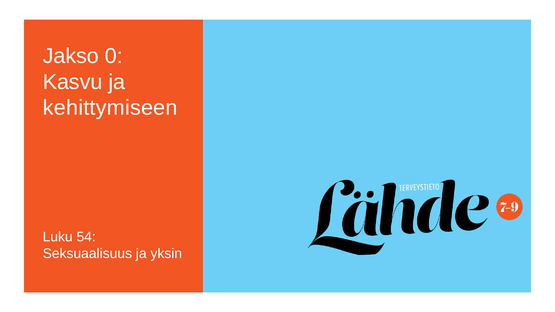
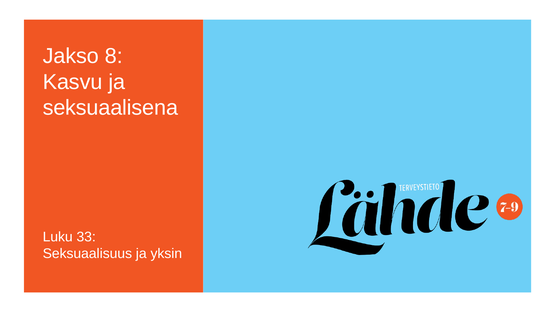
0: 0 -> 8
kehittymiseen: kehittymiseen -> seksuaalisena
54: 54 -> 33
